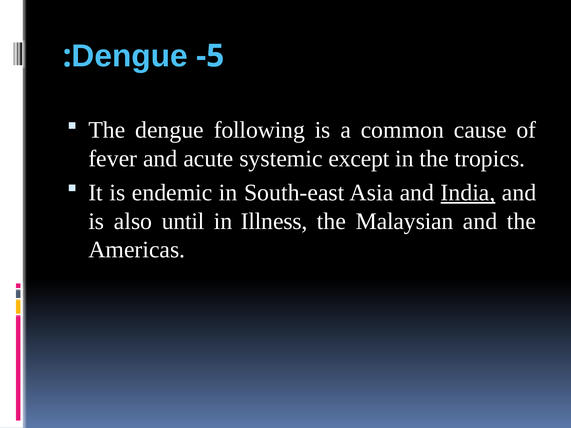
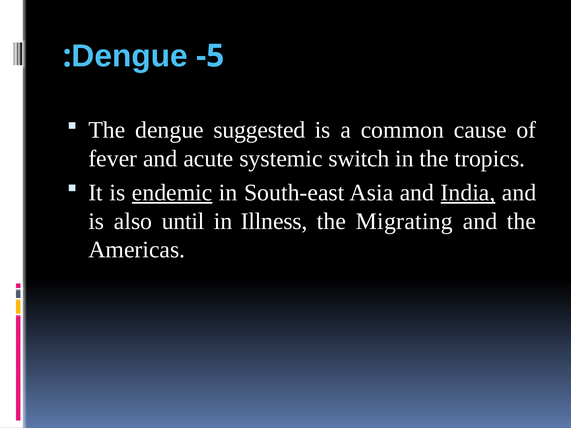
following: following -> suggested
except: except -> switch
endemic underline: none -> present
Malaysian: Malaysian -> Migrating
